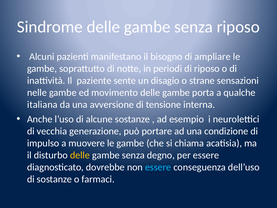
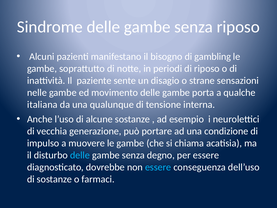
ampliare: ampliare -> gambling
avversione: avversione -> qualunque
delle at (80, 155) colour: yellow -> light blue
